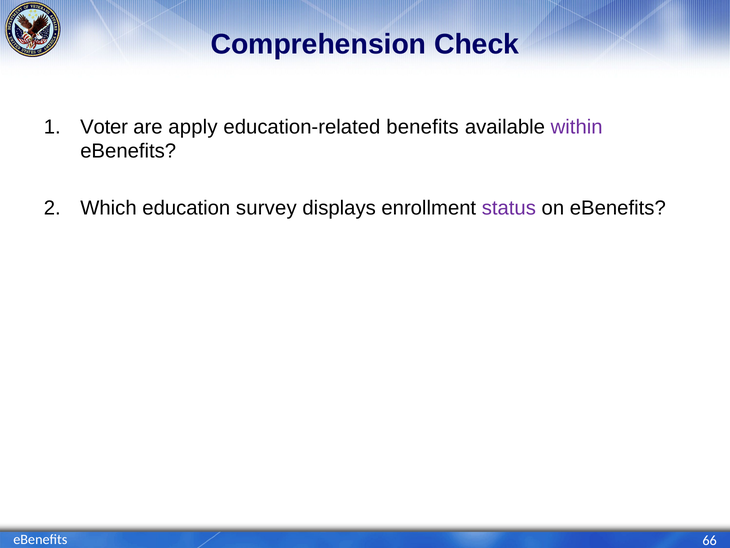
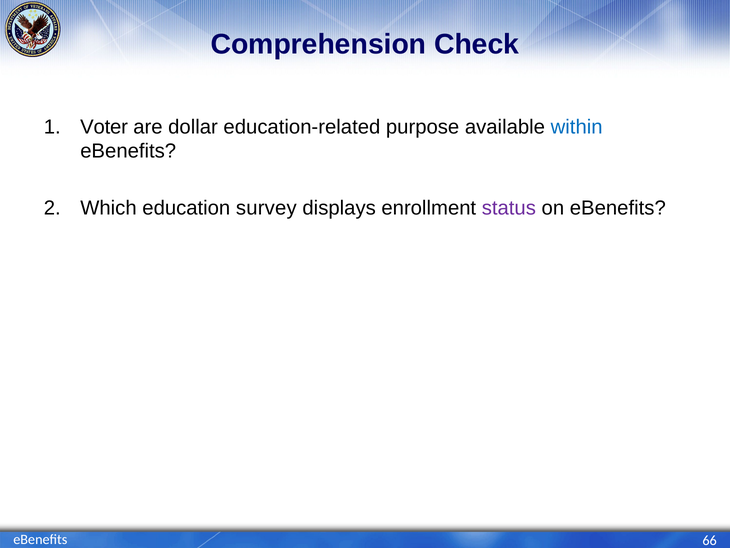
apply: apply -> dollar
benefits: benefits -> purpose
within colour: purple -> blue
